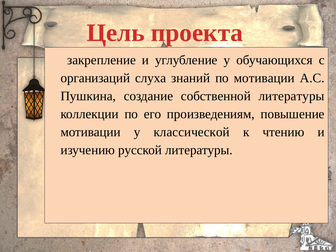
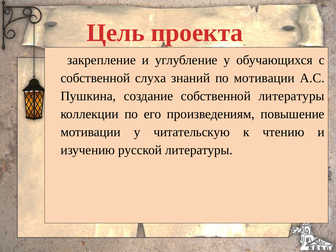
организаций at (95, 78): организаций -> собственной
классической: классической -> читательскую
